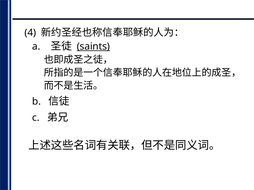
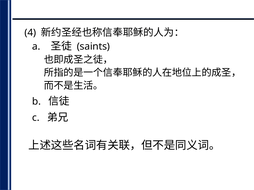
saints underline: present -> none
